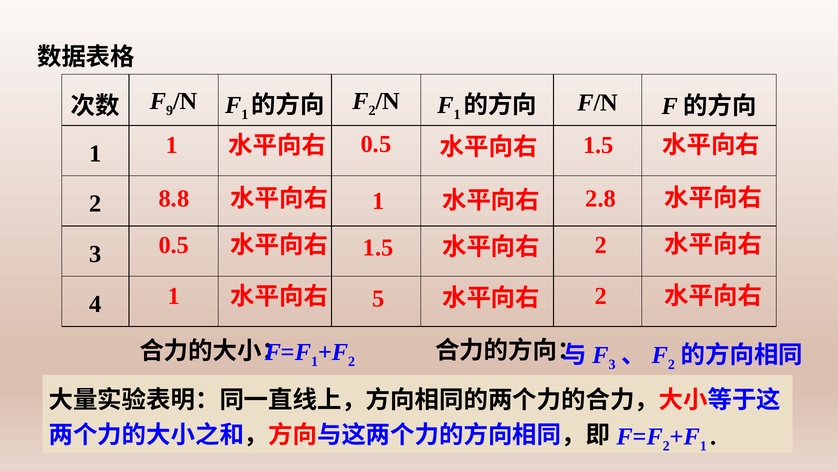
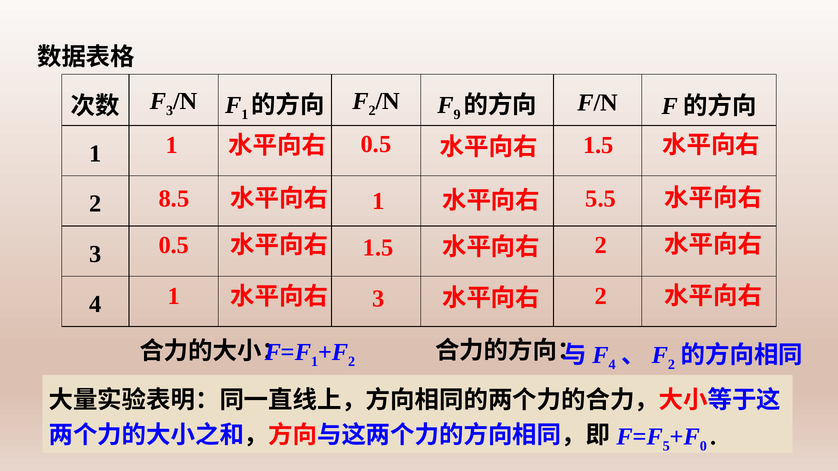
9 at (170, 111): 9 -> 3
1 at (457, 115): 1 -> 9
8.8: 8.8 -> 8.5
2.8: 2.8 -> 5.5
1 5: 5 -> 3
3 at (612, 365): 3 -> 4
2 at (666, 446): 2 -> 5
1 at (703, 446): 1 -> 0
